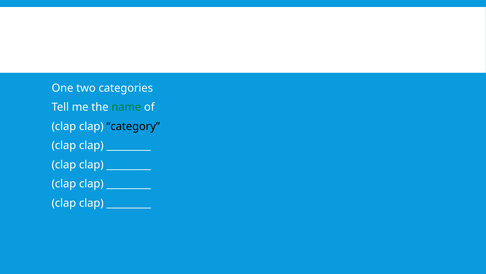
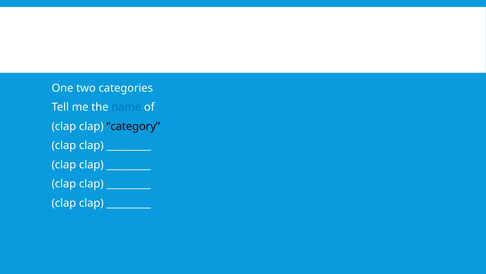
name colour: green -> blue
